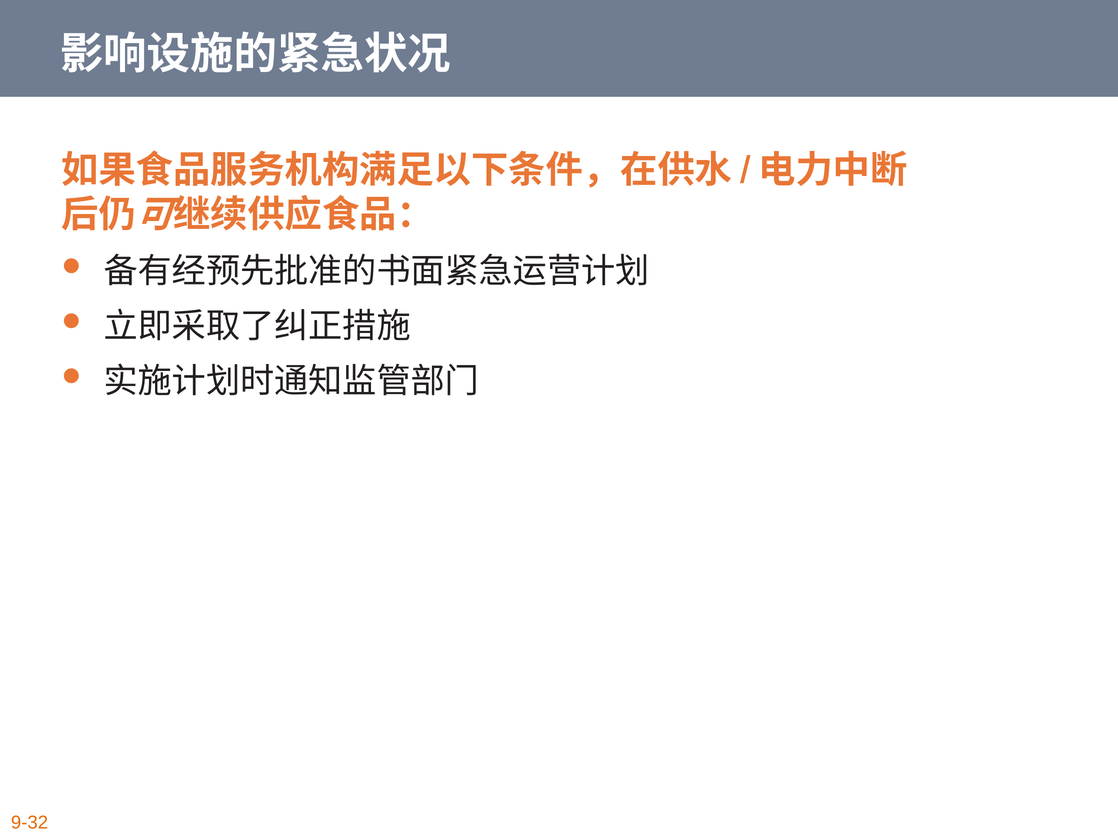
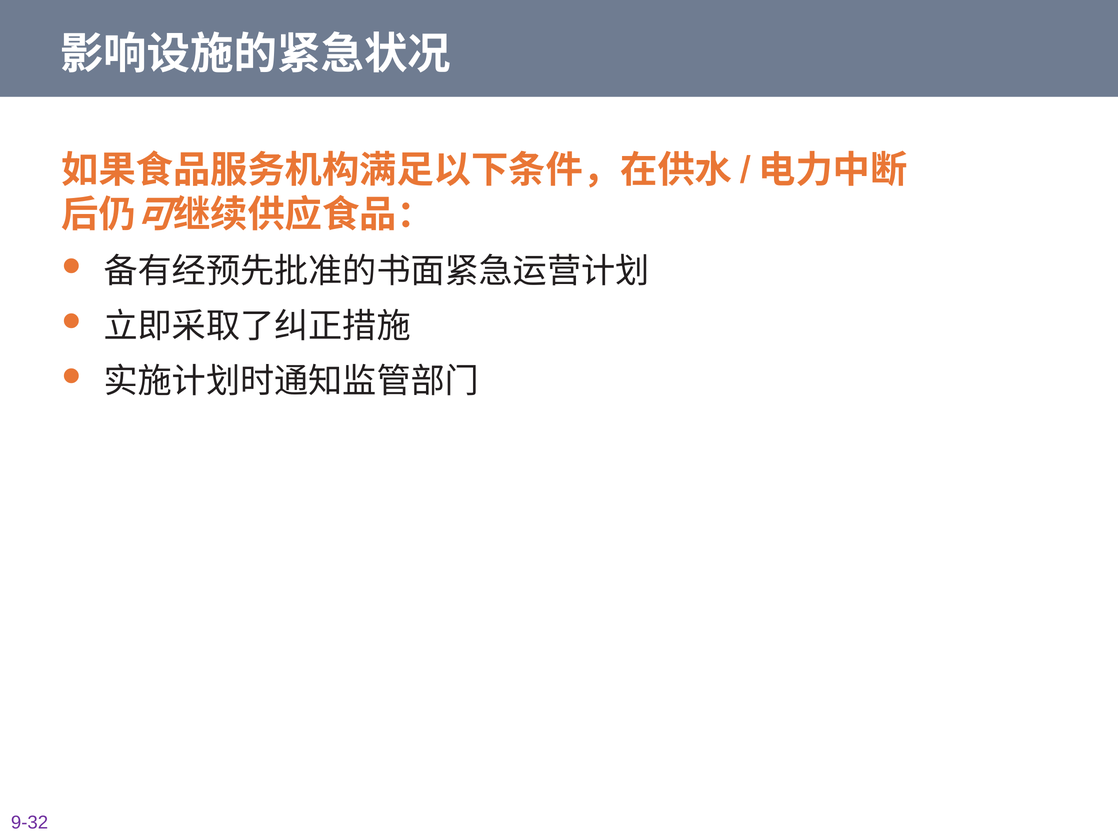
9-32 colour: orange -> purple
